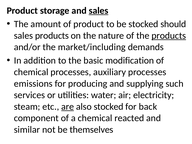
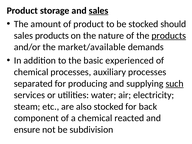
market/including: market/including -> market/available
modification: modification -> experienced
emissions: emissions -> separated
such underline: none -> present
are underline: present -> none
similar: similar -> ensure
themselves: themselves -> subdivision
